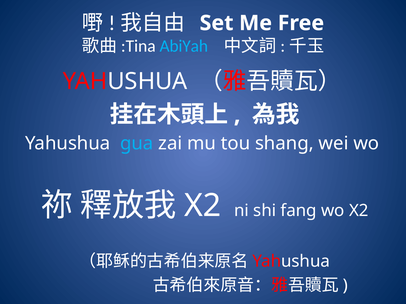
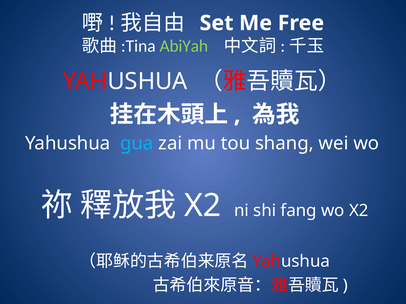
AbiYah colour: light blue -> light green
